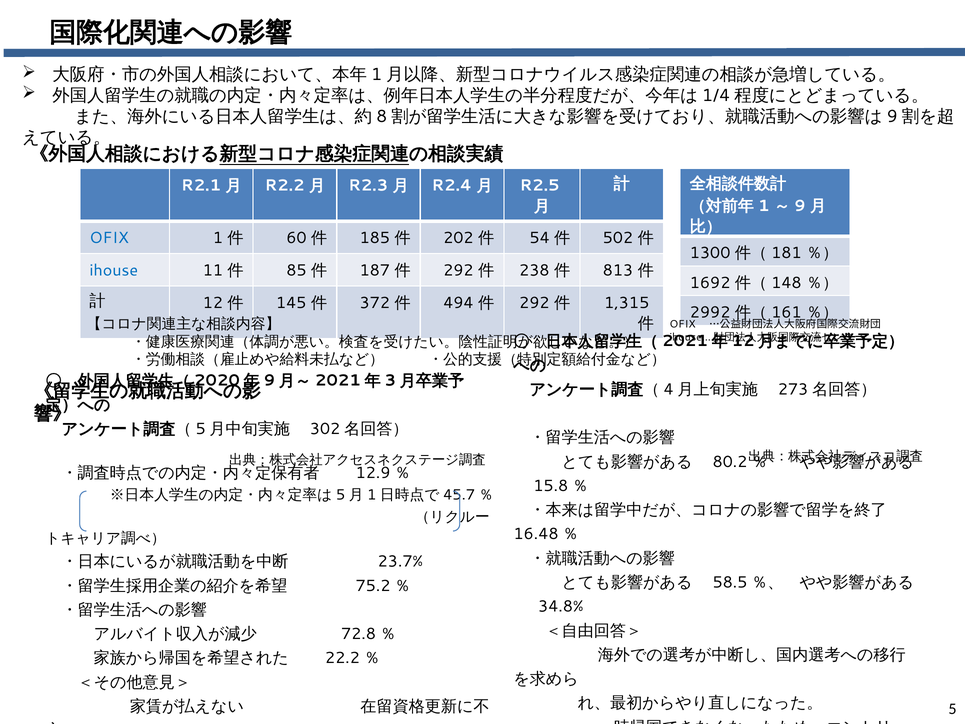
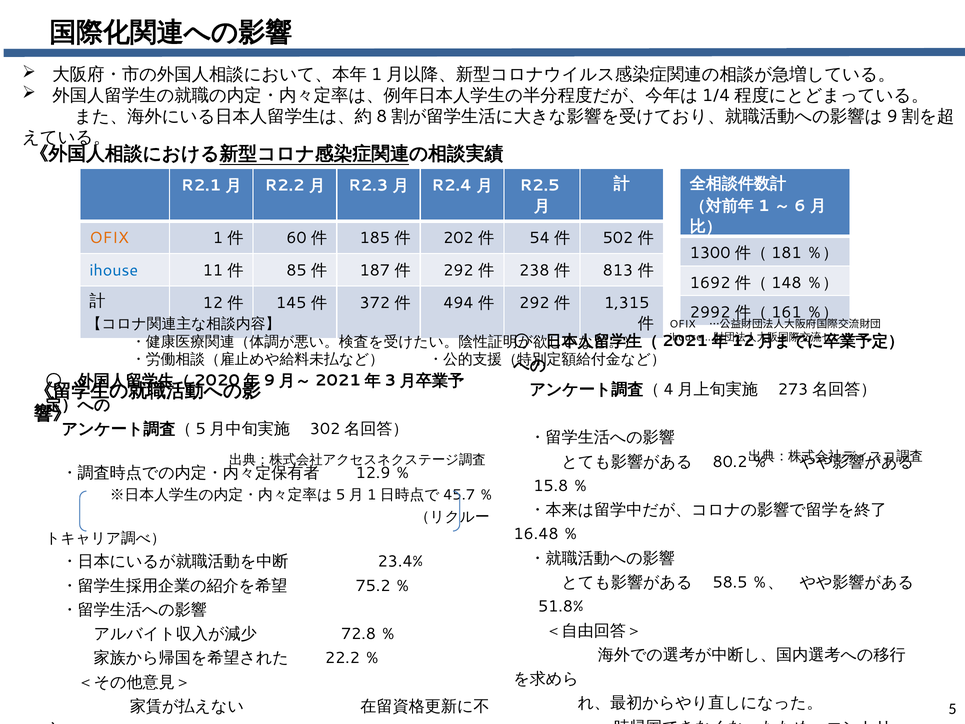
9: 9 -> 6
OFIX at (109, 238) colour: blue -> orange
23.7%: 23.7% -> 23.4%
34.8%: 34.8% -> 51.8%
